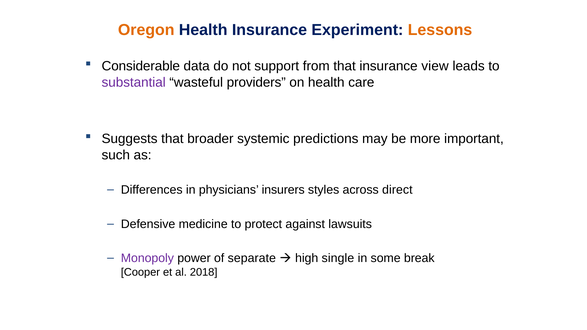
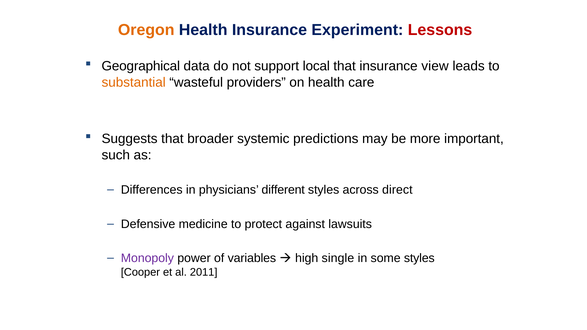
Lessons colour: orange -> red
Considerable: Considerable -> Geographical
from: from -> local
substantial colour: purple -> orange
insurers: insurers -> different
separate: separate -> variables
some break: break -> styles
2018: 2018 -> 2011
